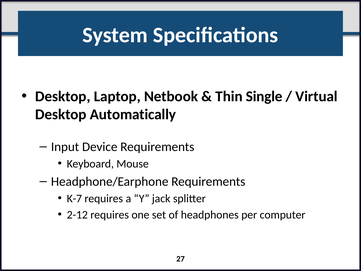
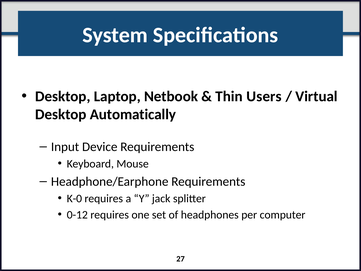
Single: Single -> Users
K-7: K-7 -> K-0
2-12: 2-12 -> 0-12
